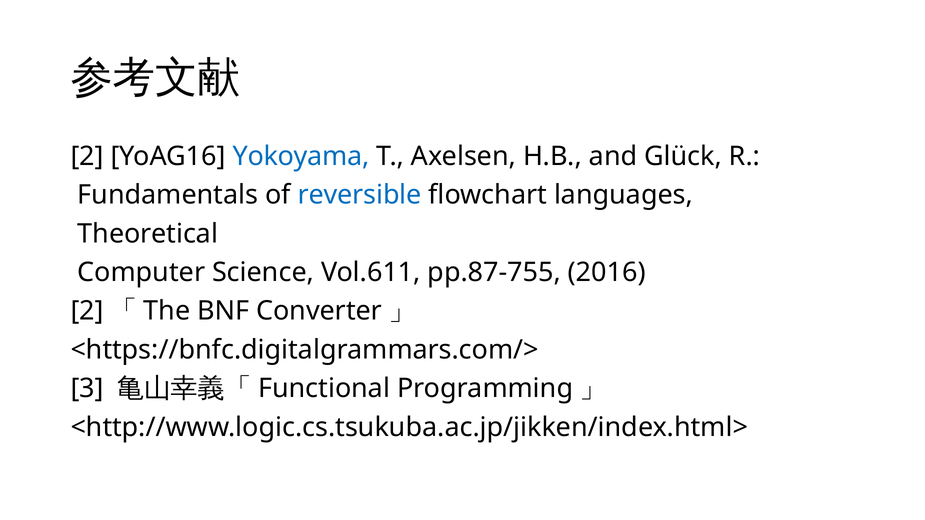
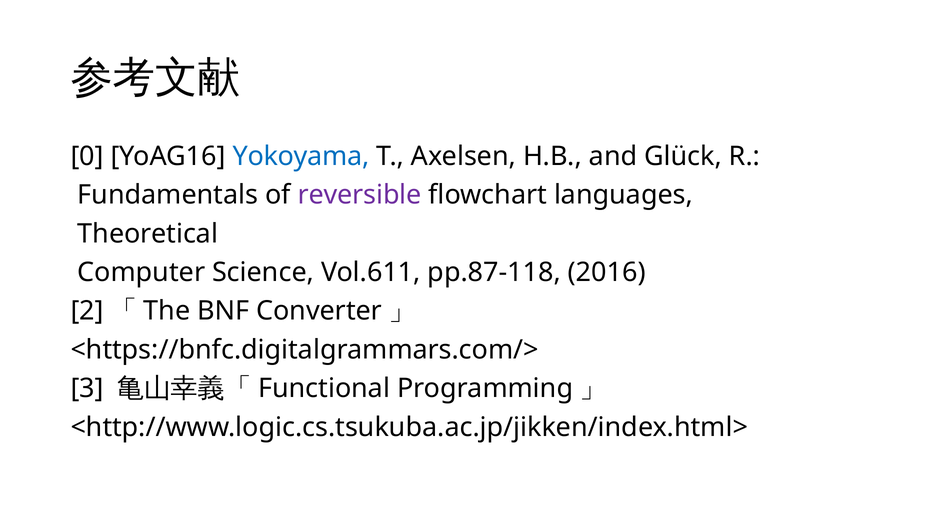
2 at (87, 156): 2 -> 0
reversible colour: blue -> purple
pp.87-755: pp.87-755 -> pp.87-118
